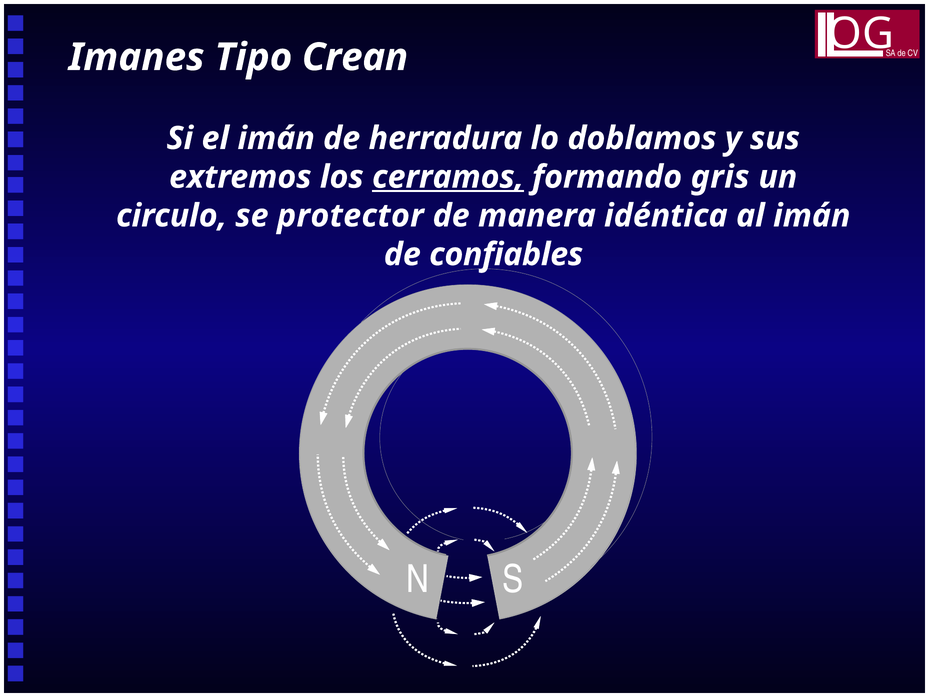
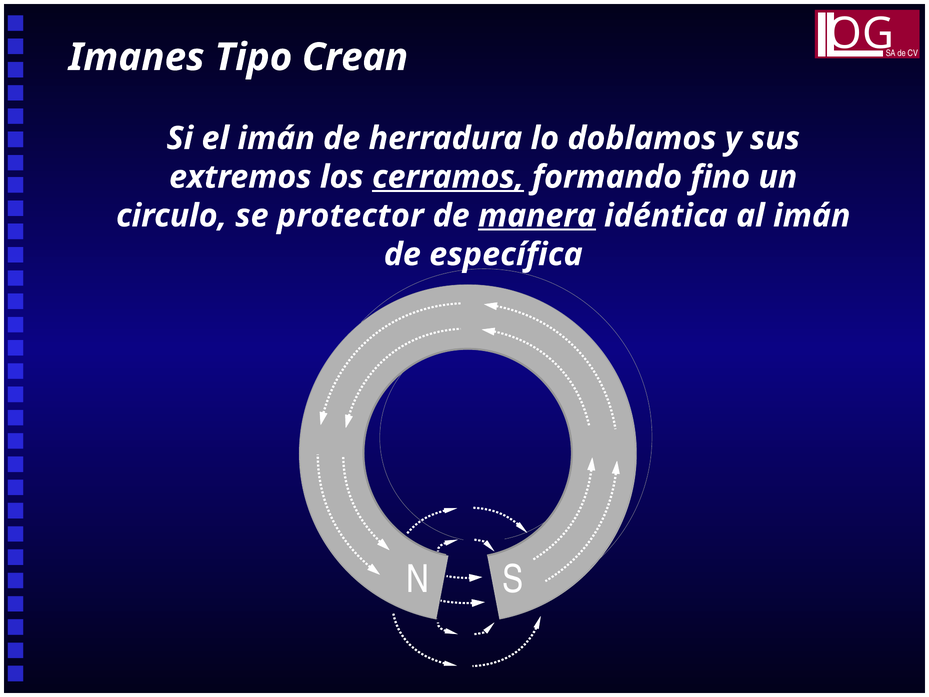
gris: gris -> fino
manera underline: none -> present
confiables: confiables -> específica
